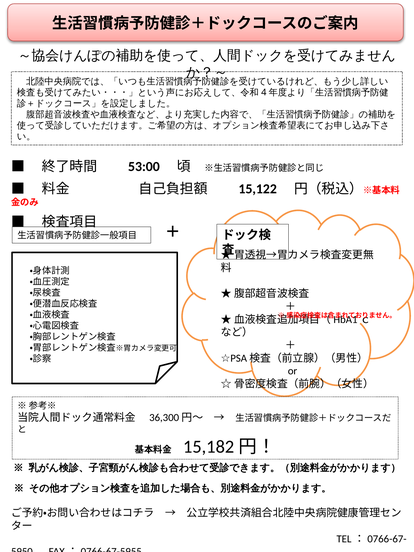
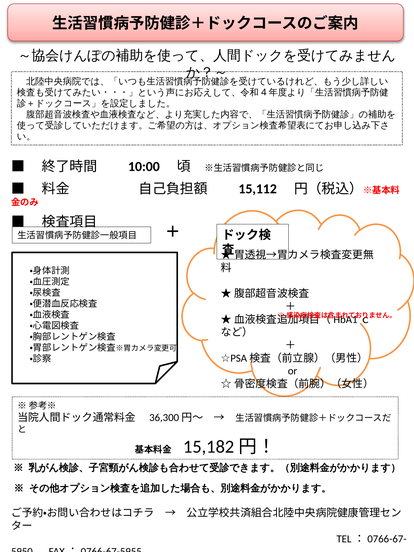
53:00: 53:00 -> 10:00
15,122: 15,122 -> 15,112
